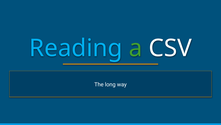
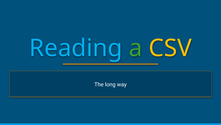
CSV colour: white -> yellow
